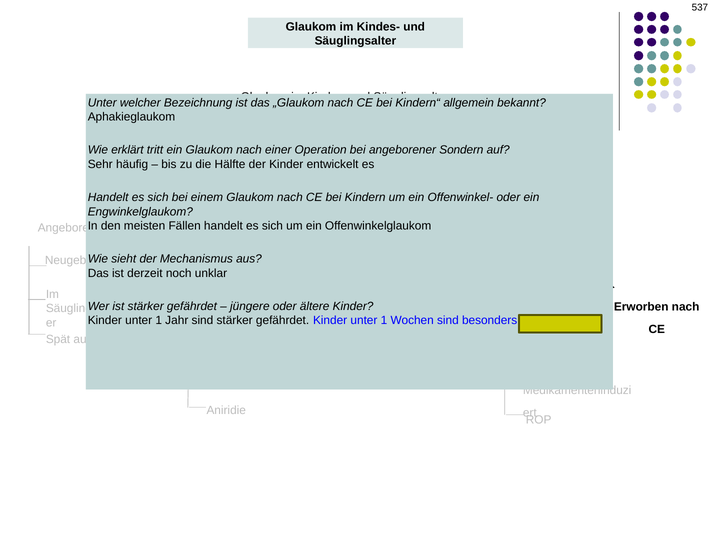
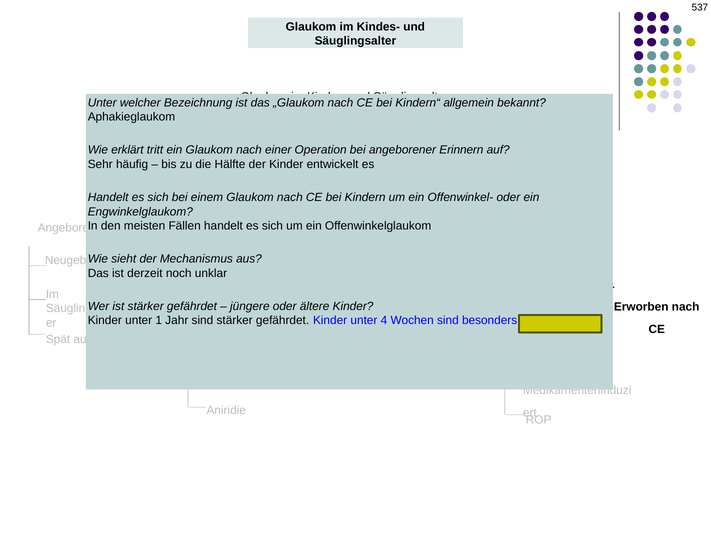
Sondern: Sondern -> Erinnern
gefährdet Kinder unter 1: 1 -> 4
